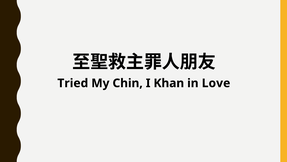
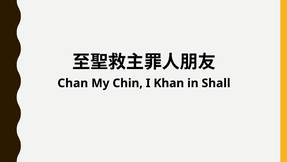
Tried: Tried -> Chan
Love: Love -> Shall
